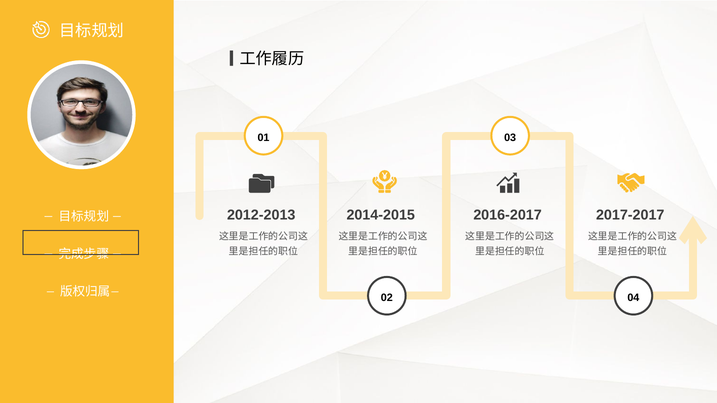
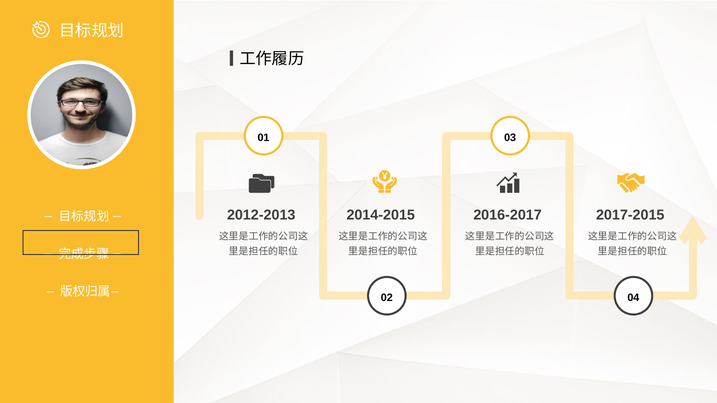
2017-2017: 2017-2017 -> 2017-2015
